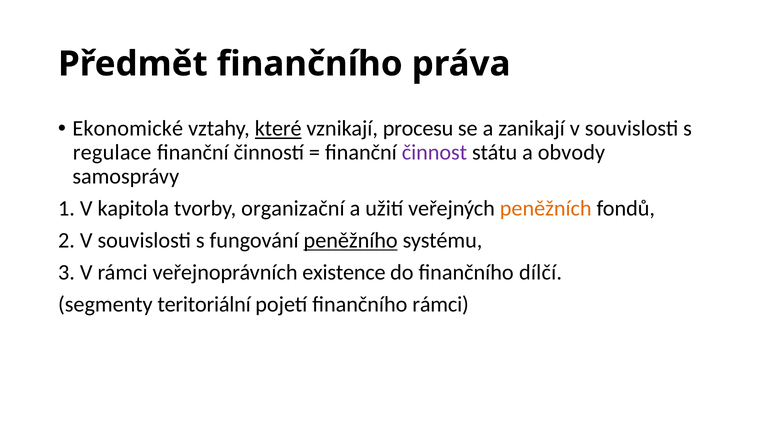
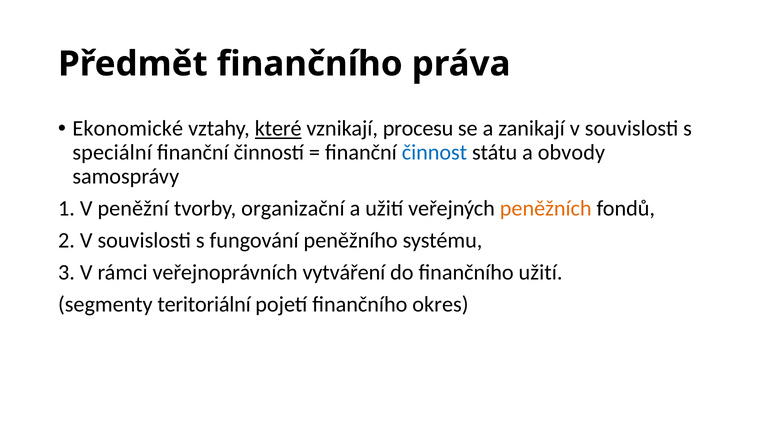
regulace: regulace -> speciální
činnost colour: purple -> blue
kapitola: kapitola -> peněžní
peněžního underline: present -> none
existence: existence -> vytváření
finančního dílčí: dílčí -> užití
finančního rámci: rámci -> okres
